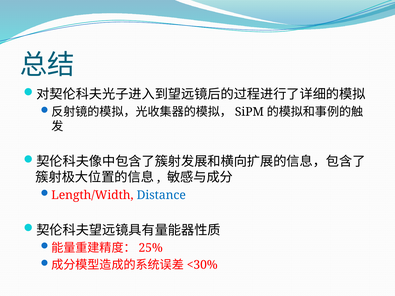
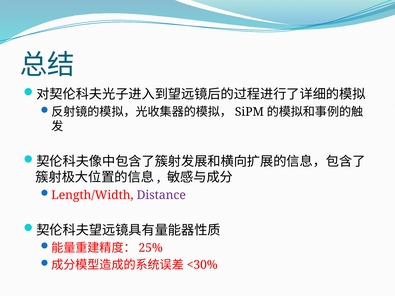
Distance colour: blue -> purple
